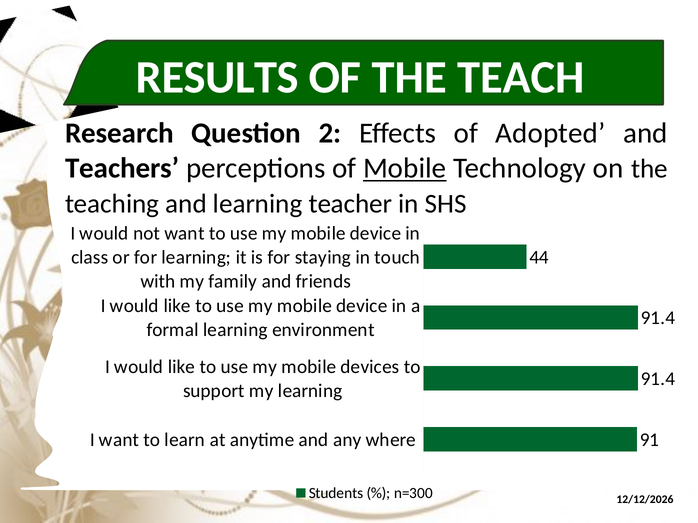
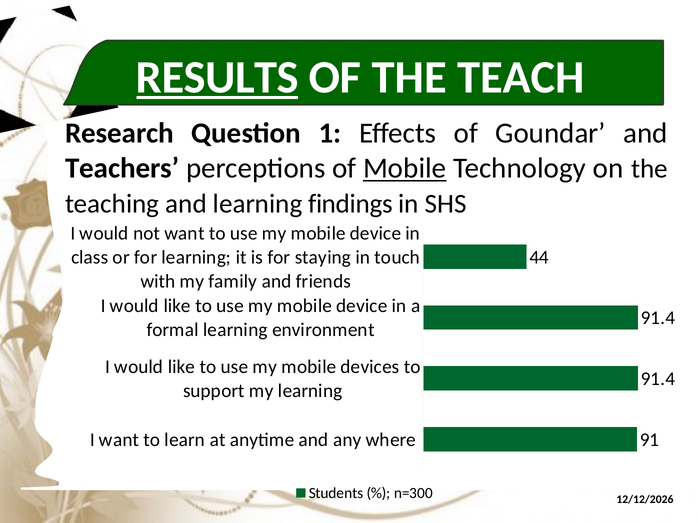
RESULTS underline: none -> present
2: 2 -> 1
Adopted: Adopted -> Goundar
teacher: teacher -> findings
